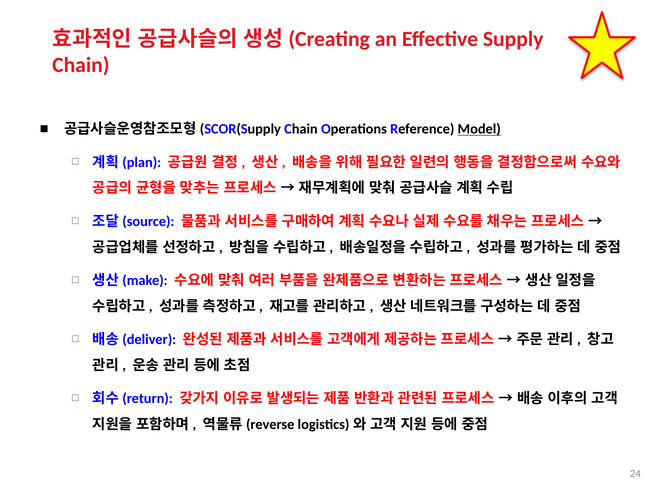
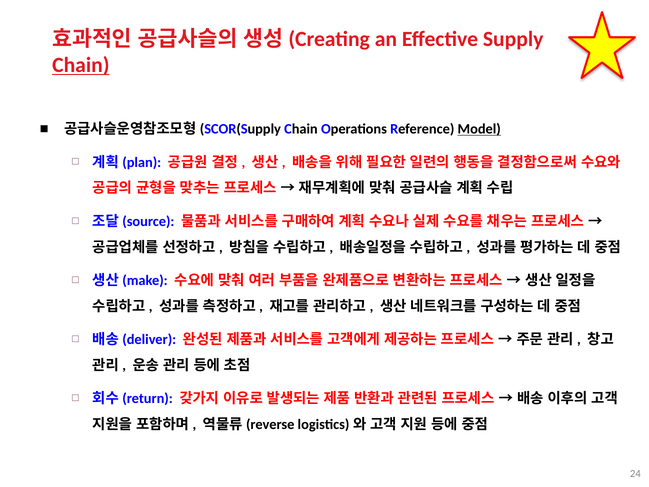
Chain at (81, 65) underline: none -> present
